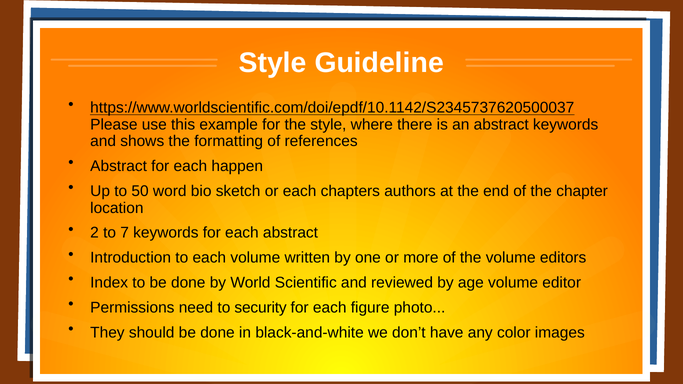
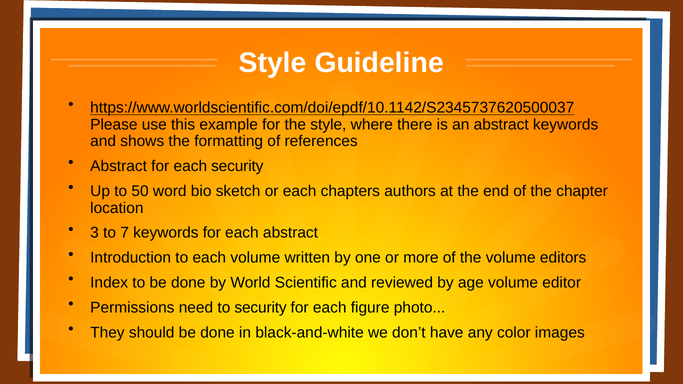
each happen: happen -> security
2: 2 -> 3
